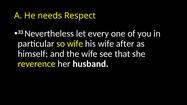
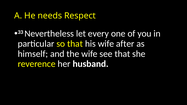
so wife: wife -> that
